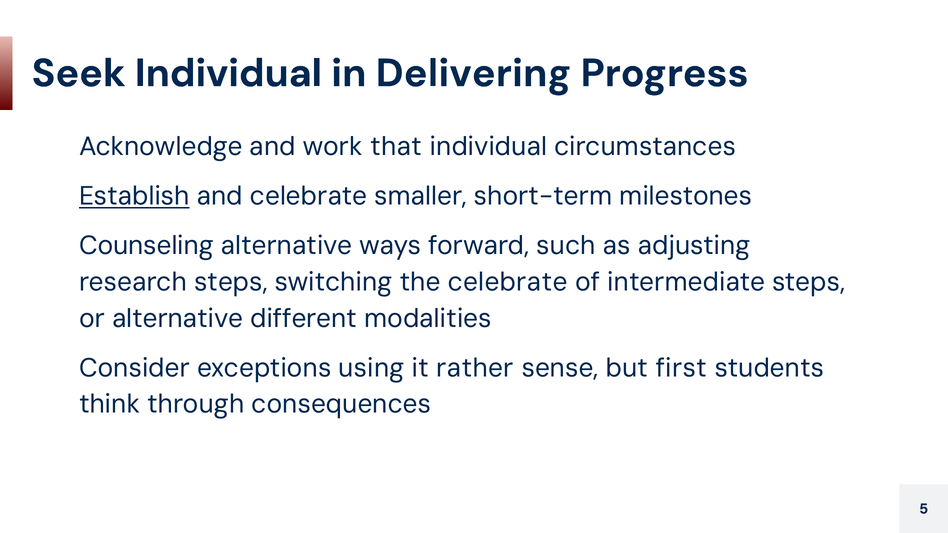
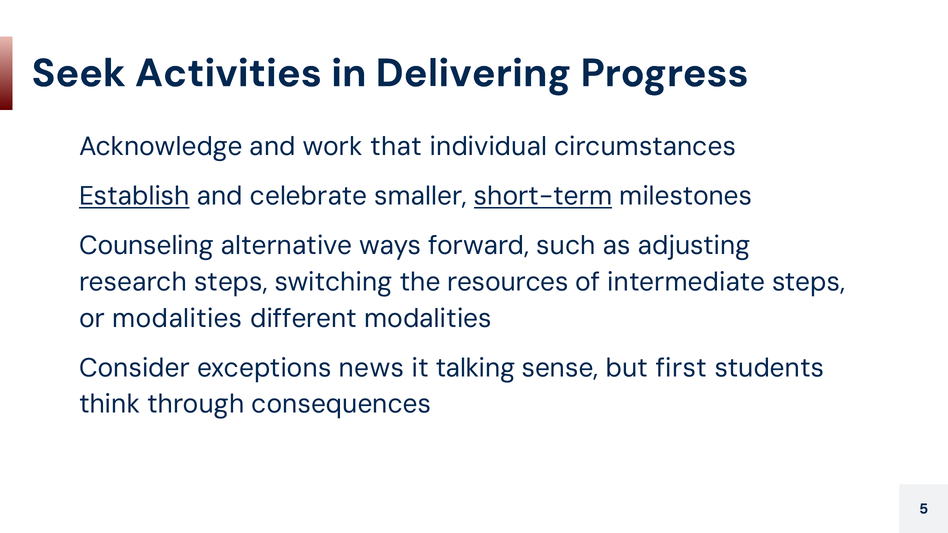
Seek Individual: Individual -> Activities
short-term underline: none -> present
the celebrate: celebrate -> resources
or alternative: alternative -> modalities
using: using -> news
rather: rather -> talking
